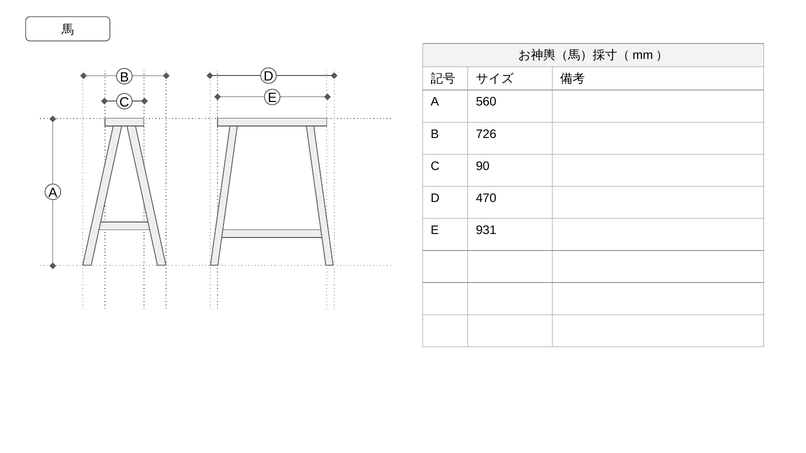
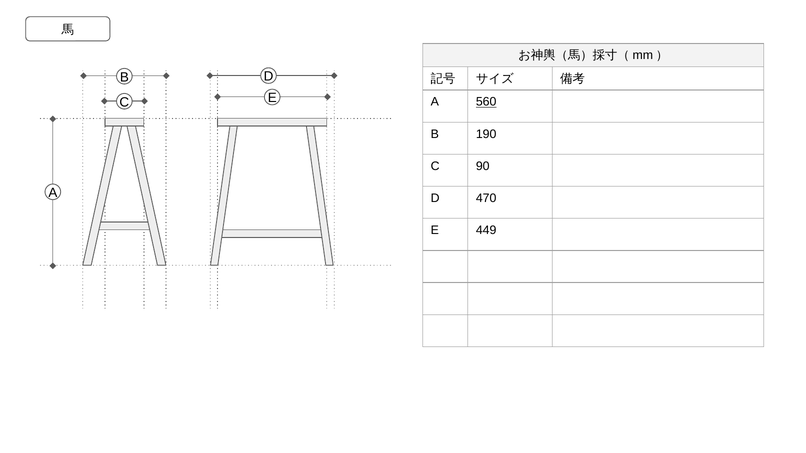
560 underline: none -> present
726: 726 -> 190
931: 931 -> 449
